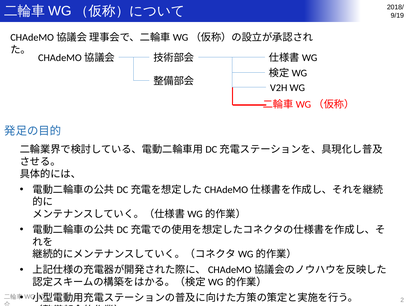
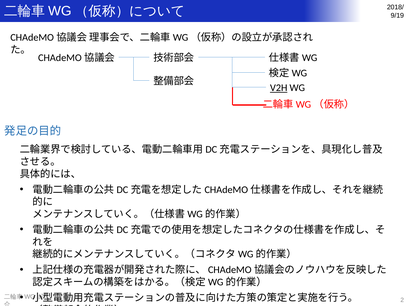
V2H underline: none -> present
